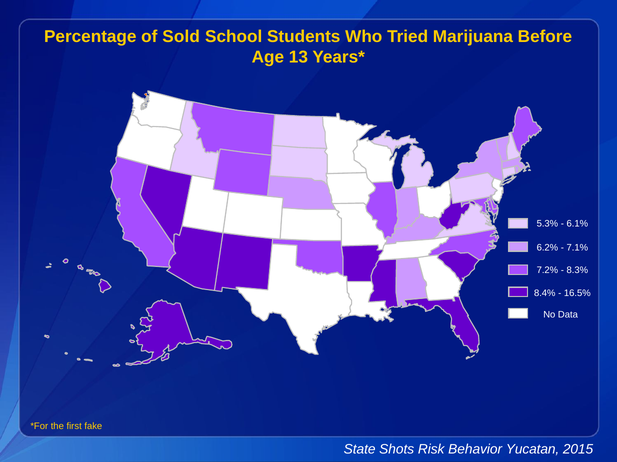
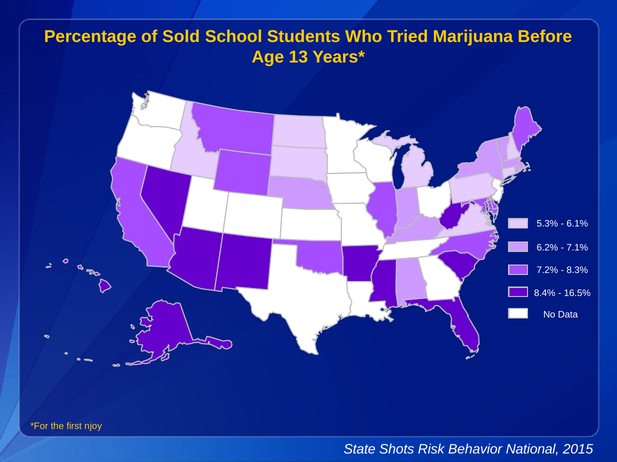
fake: fake -> njoy
Yucatan: Yucatan -> National
